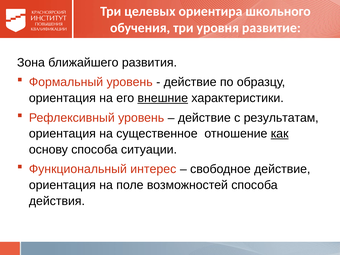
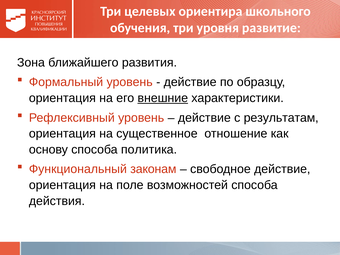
как underline: present -> none
ситуации: ситуации -> политика
интерес: интерес -> законам
